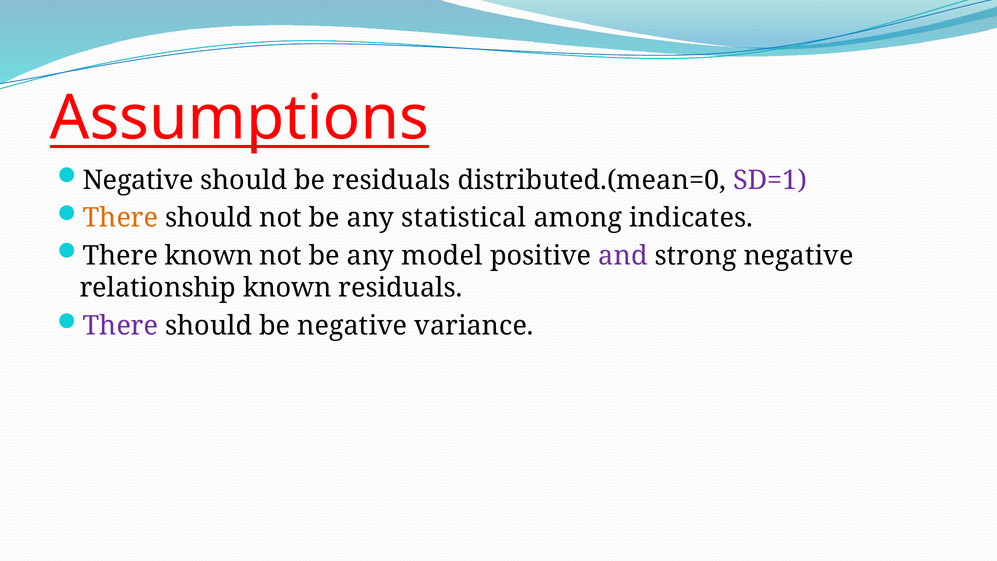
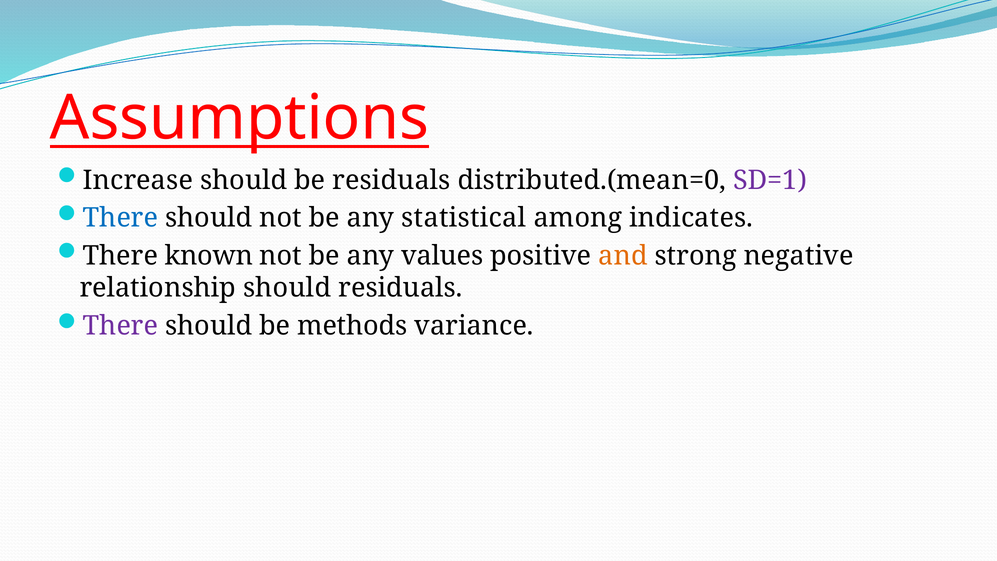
Negative at (138, 180): Negative -> Increase
There at (120, 218) colour: orange -> blue
model: model -> values
and colour: purple -> orange
relationship known: known -> should
be negative: negative -> methods
